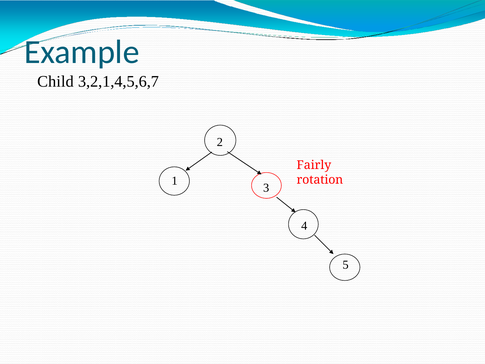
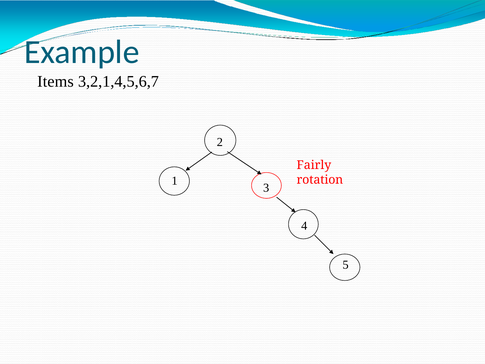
Child: Child -> Items
